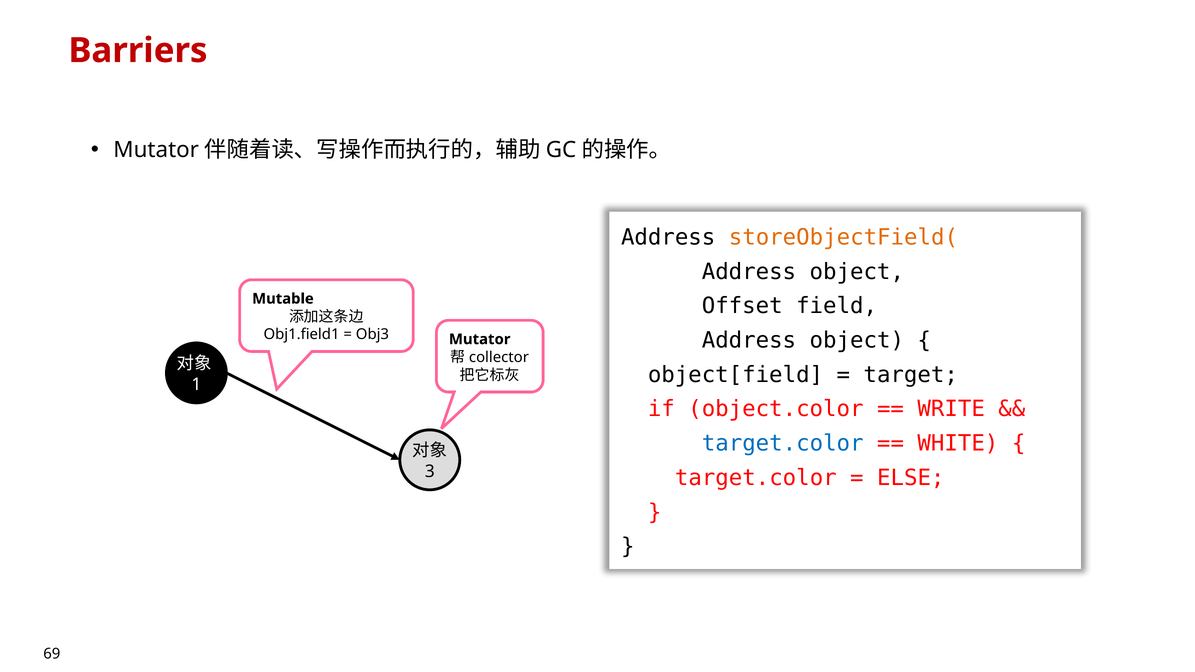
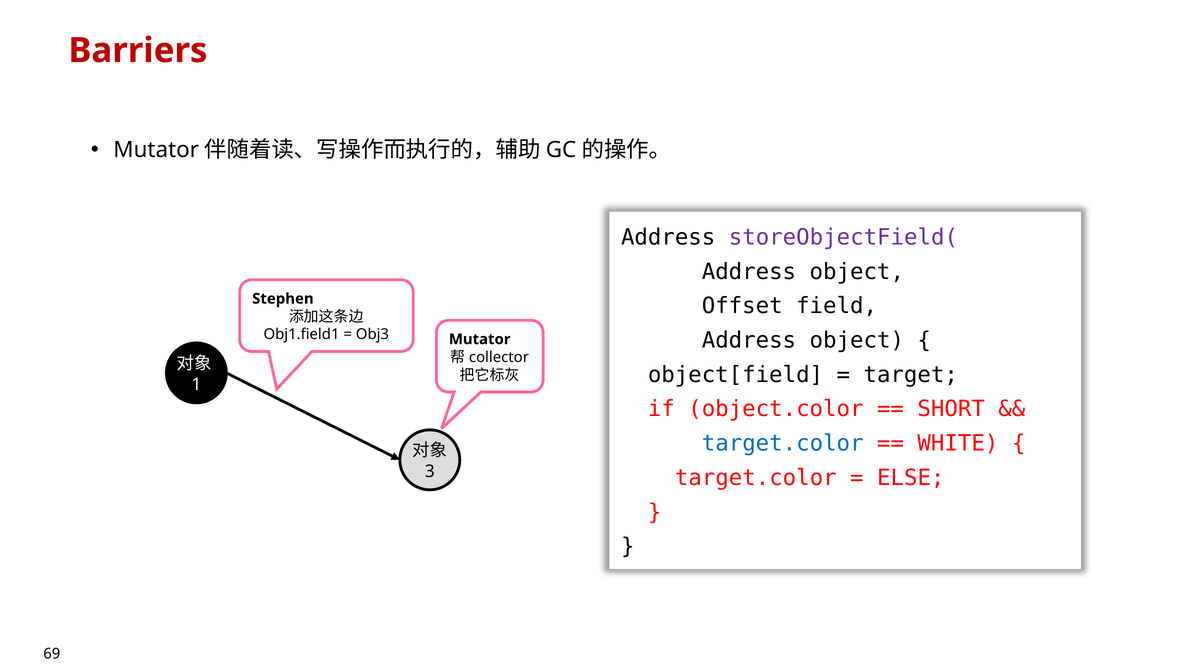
storeObjectField( colour: orange -> purple
Mutable: Mutable -> Stephen
WRITE: WRITE -> SHORT
